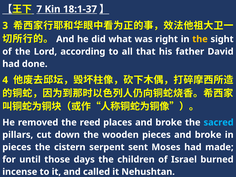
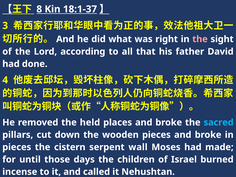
7: 7 -> 8
the at (200, 39) colour: yellow -> pink
reed: reed -> held
sent: sent -> wall
